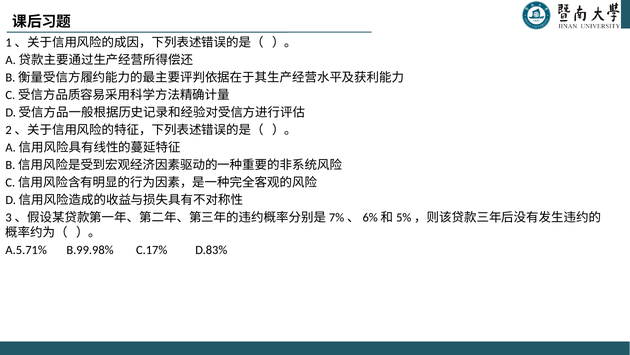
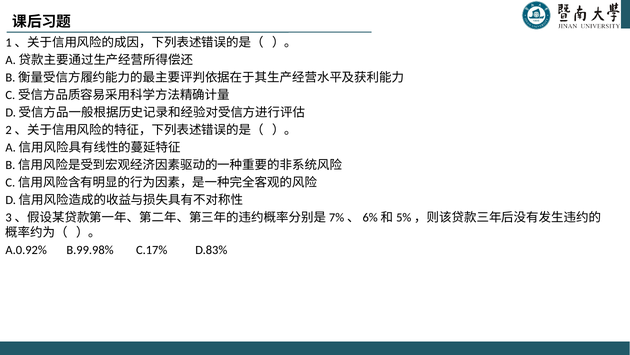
A.5.71%: A.5.71% -> A.0.92%
